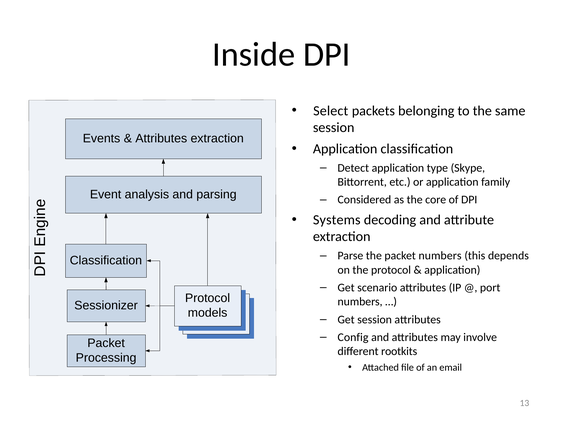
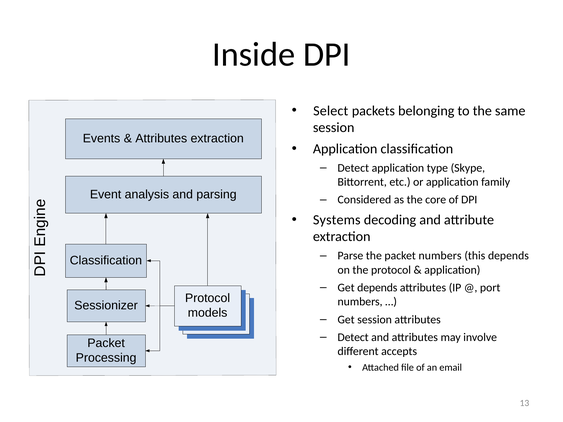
Get scenario: scenario -> depends
Config at (353, 337): Config -> Detect
rootkits: rootkits -> accepts
